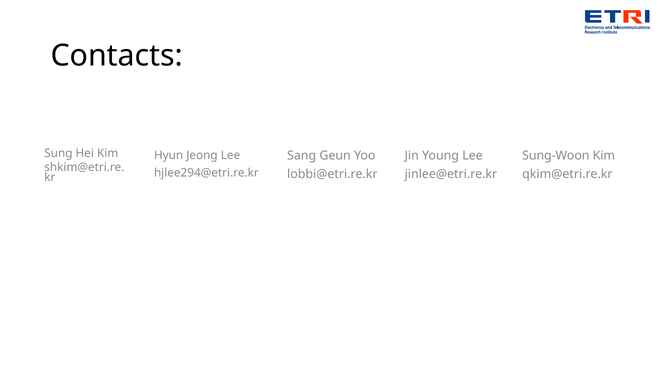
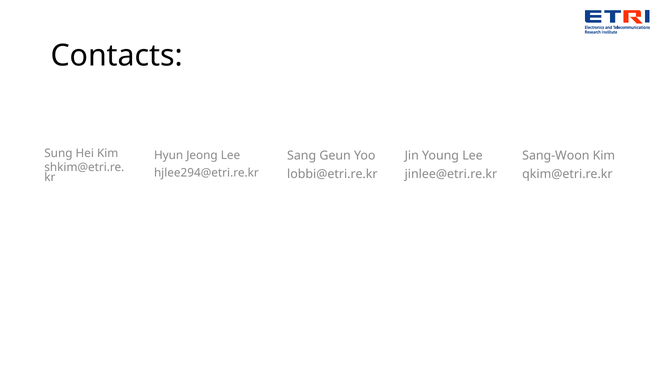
Sung-Woon: Sung-Woon -> Sang-Woon
